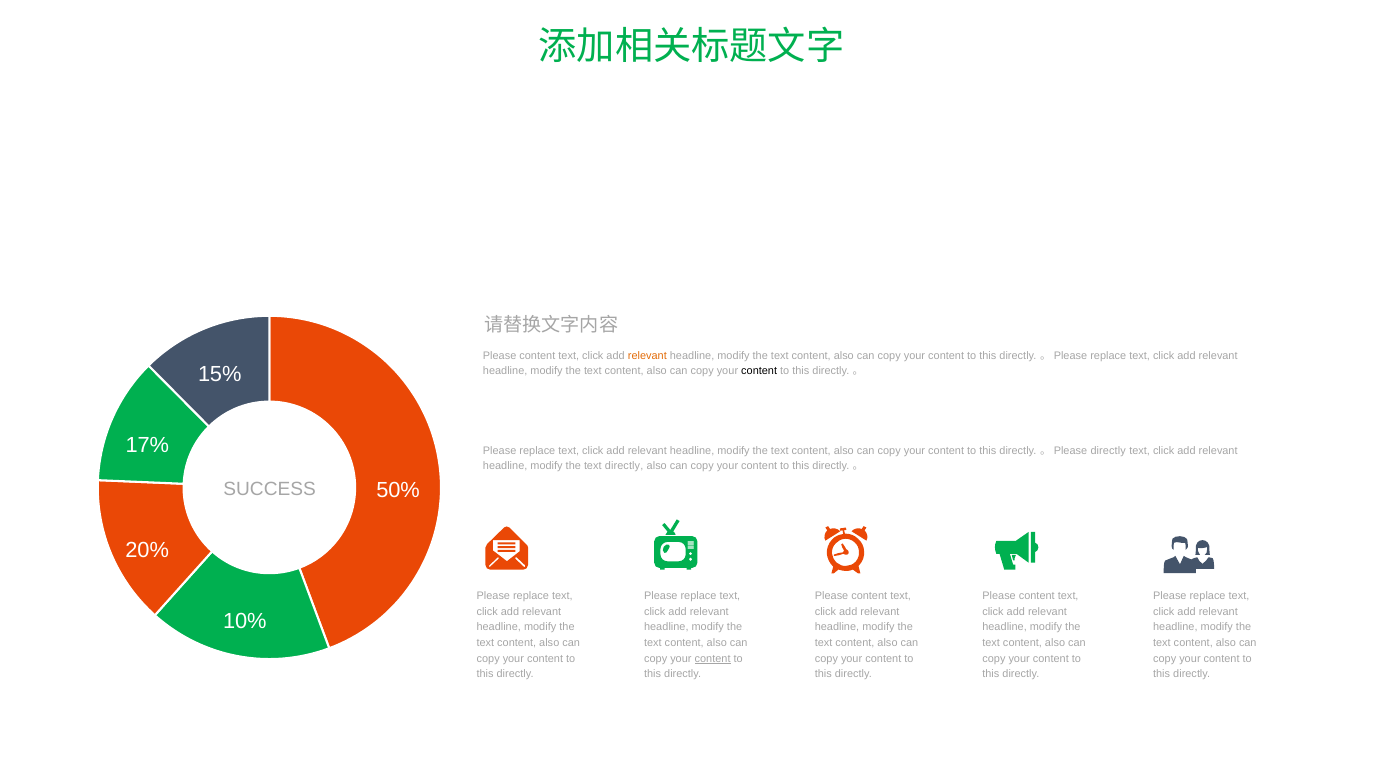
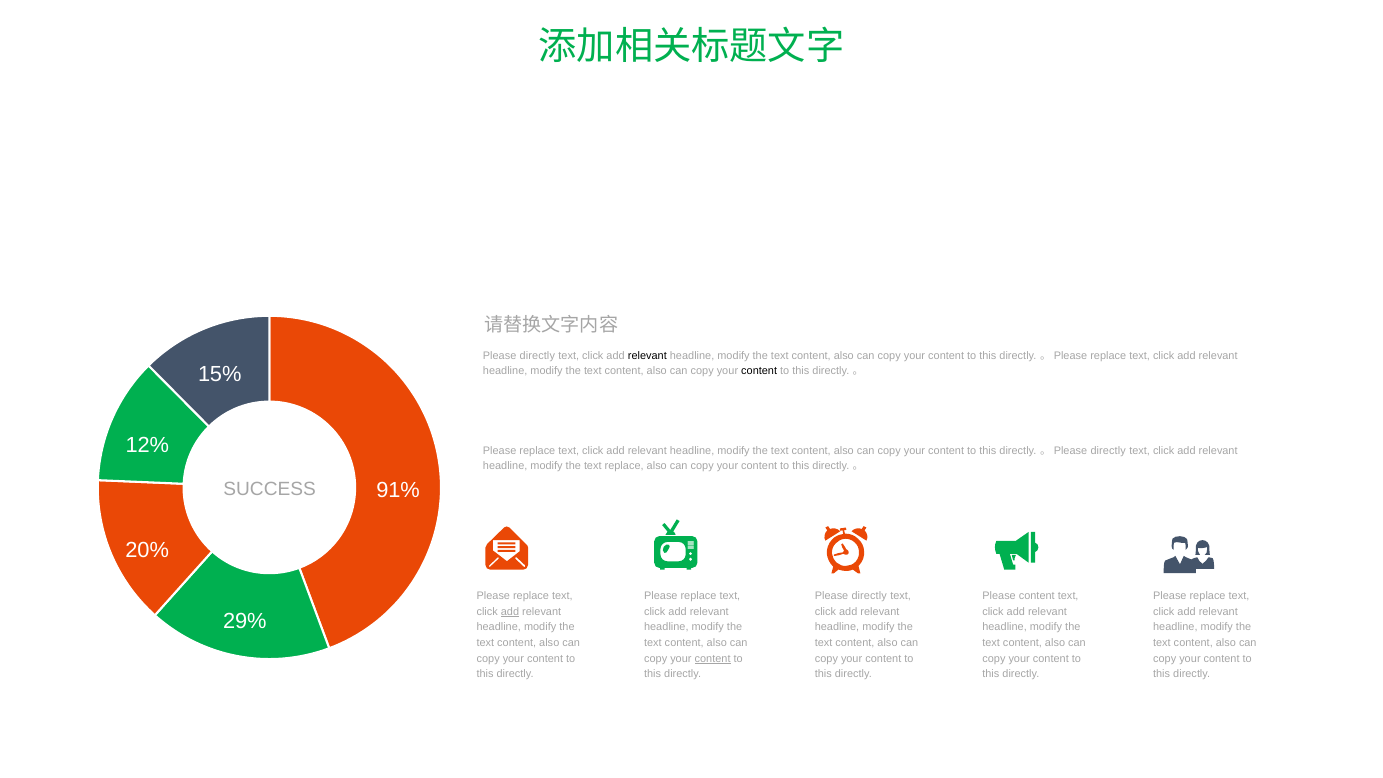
content at (537, 355): content -> directly
relevant at (647, 355) colour: orange -> black
17%: 17% -> 12%
text directly: directly -> replace
50%: 50% -> 91%
content at (869, 596): content -> directly
add at (510, 612) underline: none -> present
10%: 10% -> 29%
